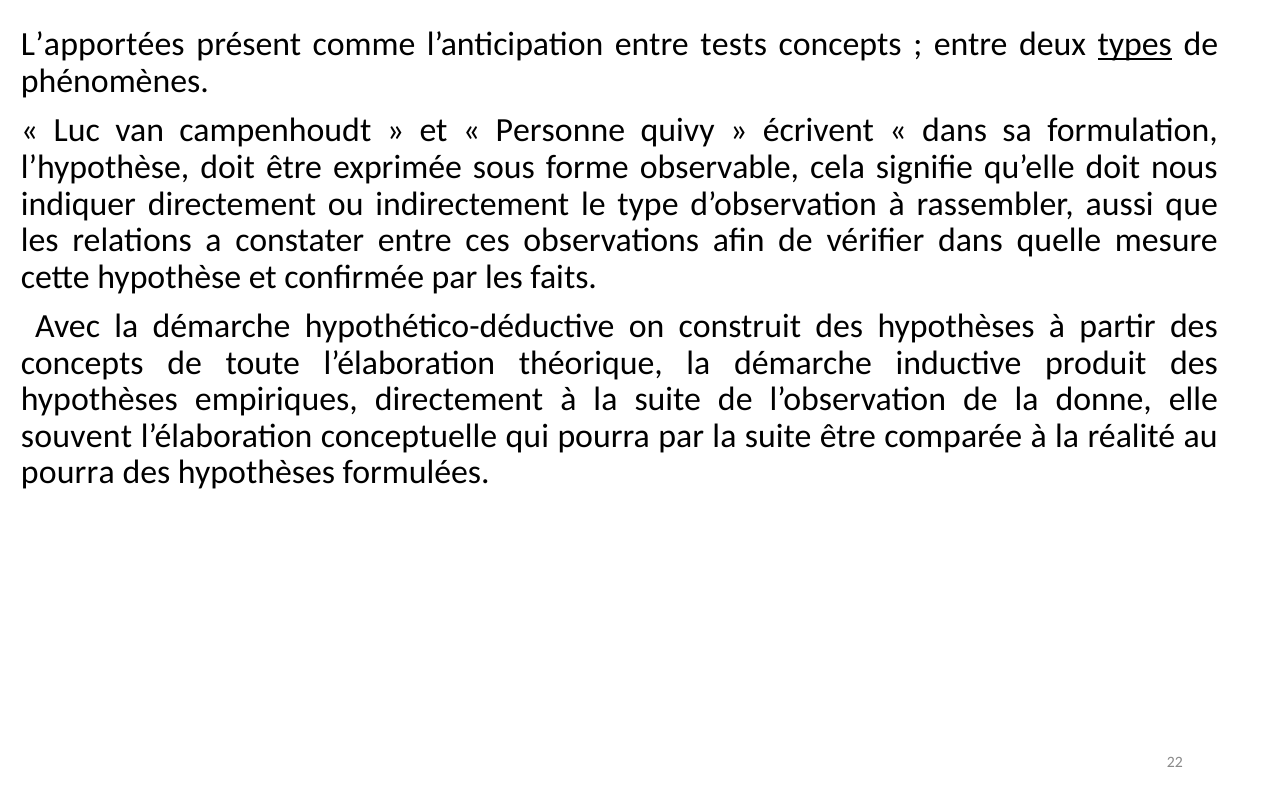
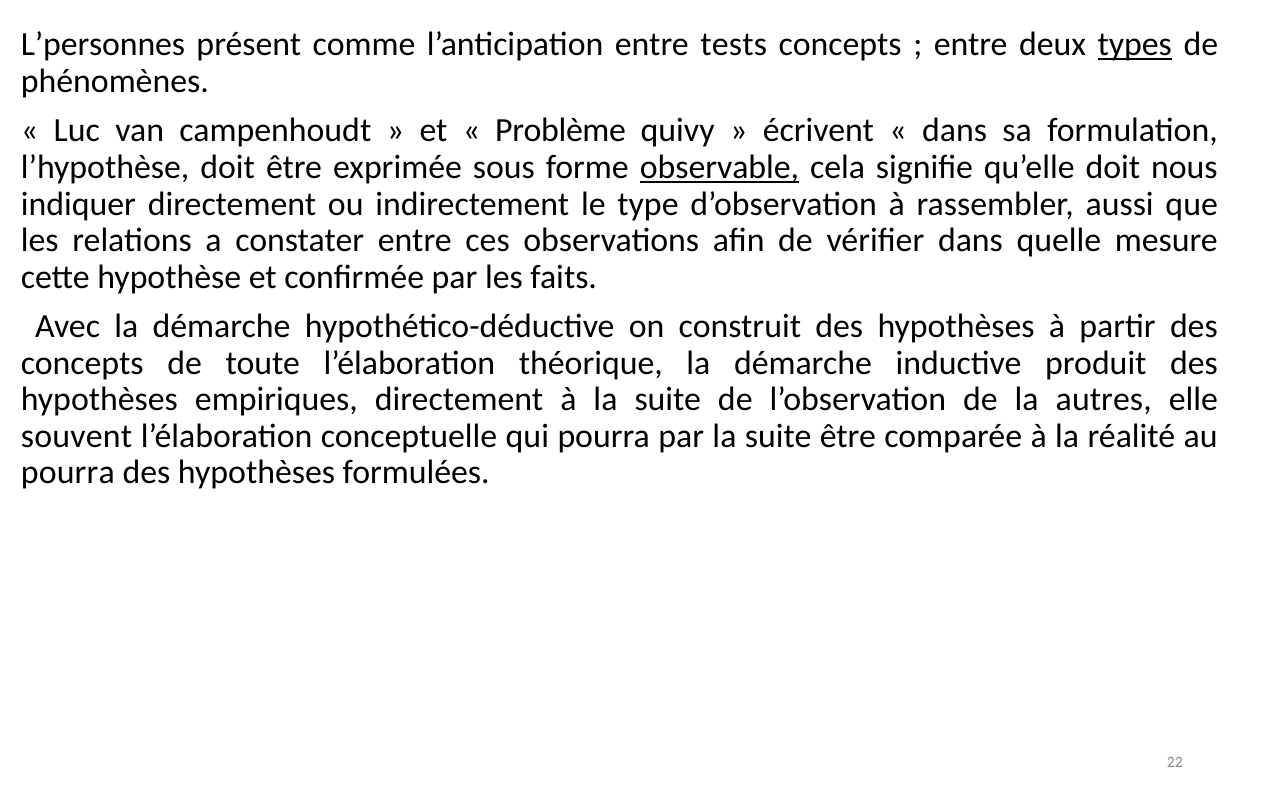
L’apportées: L’apportées -> L’personnes
Personne: Personne -> Problème
observable underline: none -> present
donne: donne -> autres
